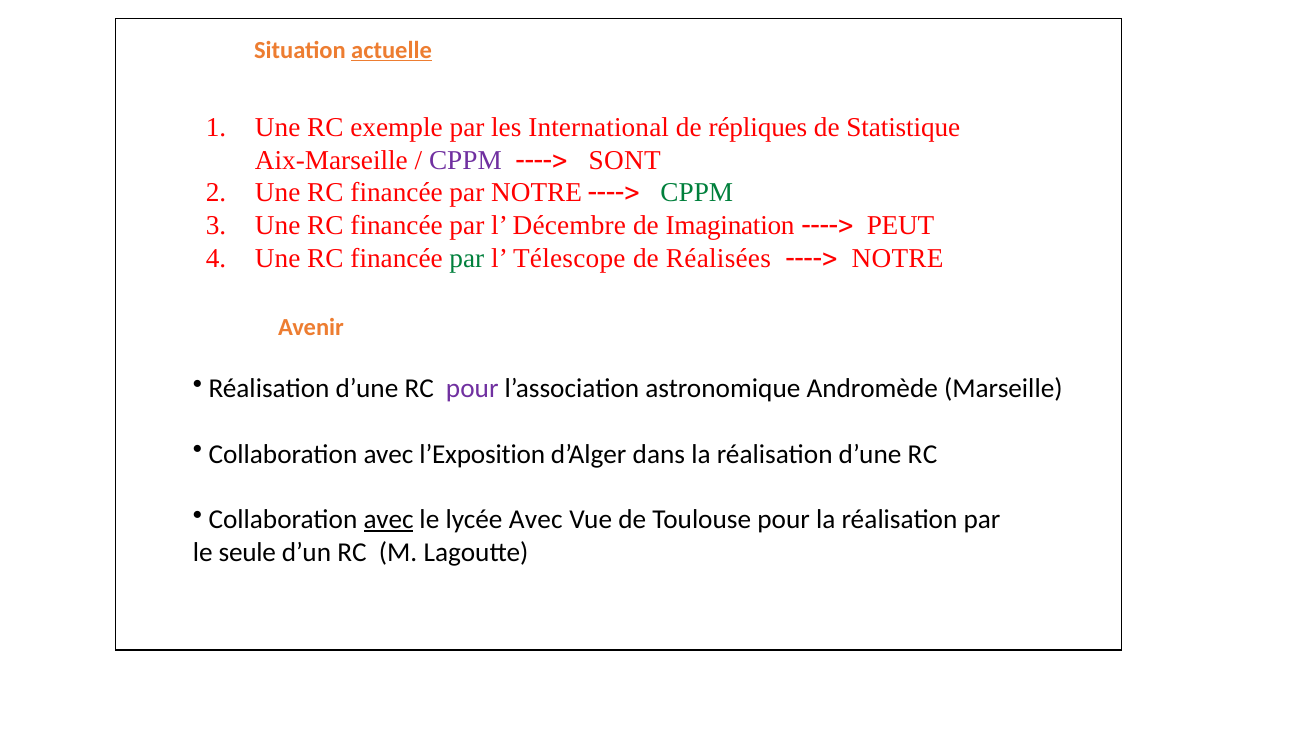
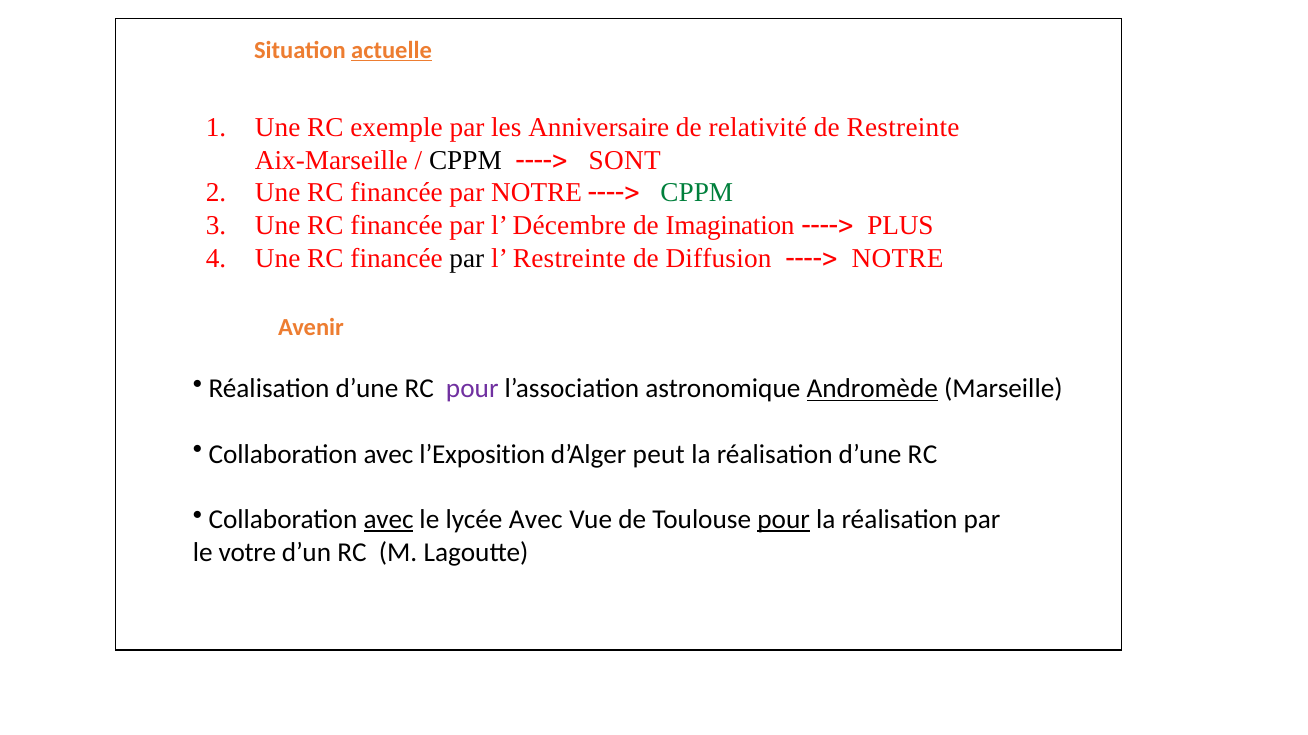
International: International -> Anniversaire
répliques: répliques -> relativité
de Statistique: Statistique -> Restreinte
CPPM at (465, 160) colour: purple -> black
PEUT: PEUT -> PLUS
par at (467, 259) colour: green -> black
l Télescope: Télescope -> Restreinte
Réalisées: Réalisées -> Diffusion
Andromède underline: none -> present
dans: dans -> peut
pour at (784, 520) underline: none -> present
seule: seule -> votre
